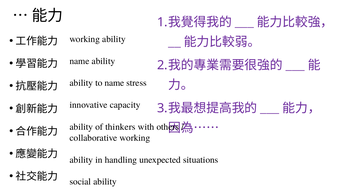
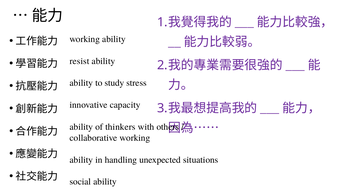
name at (80, 61): name -> resist
to name: name -> study
